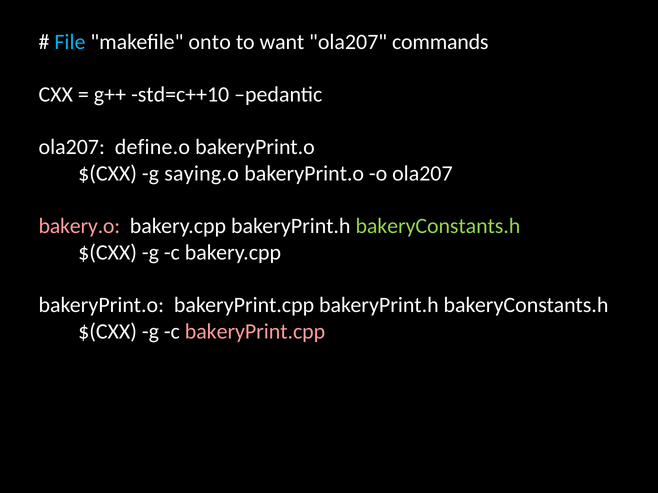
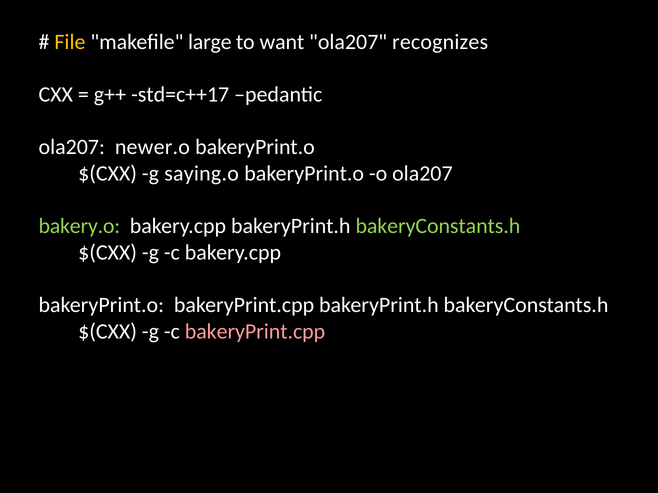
File colour: light blue -> yellow
onto: onto -> large
commands: commands -> recognizes
std=c++10: std=c++10 -> std=c++17
define.o: define.o -> newer.o
bakery.o colour: pink -> light green
